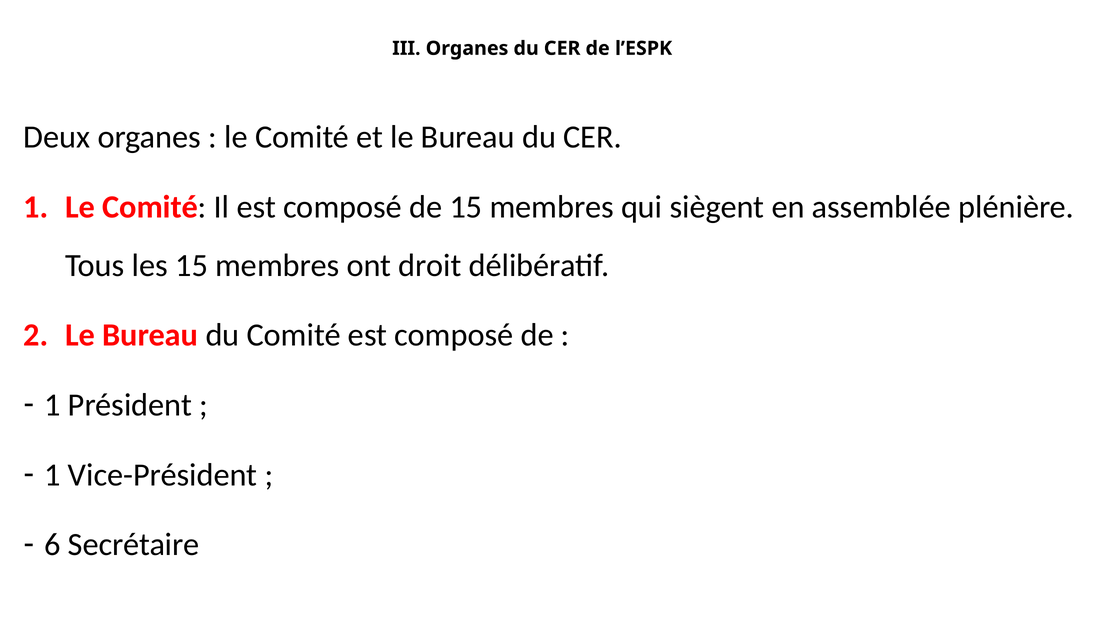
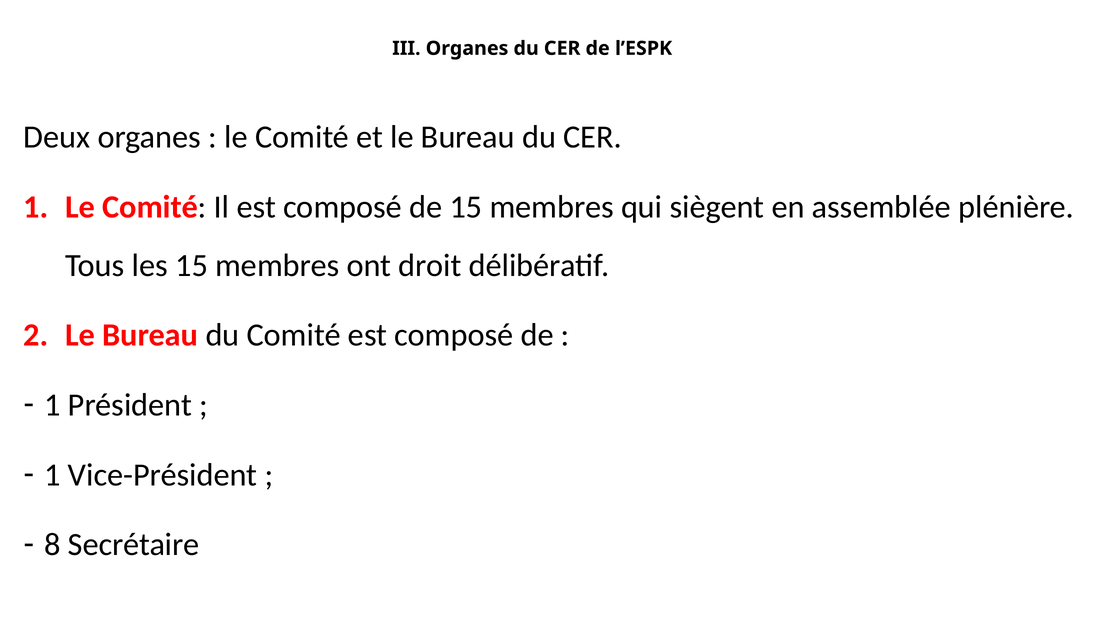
6: 6 -> 8
